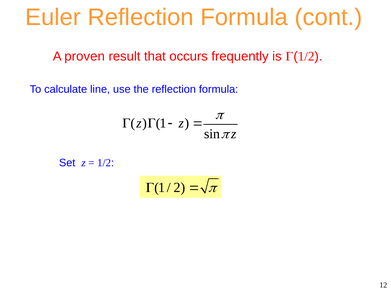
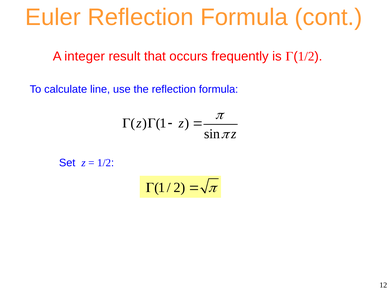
proven: proven -> integer
